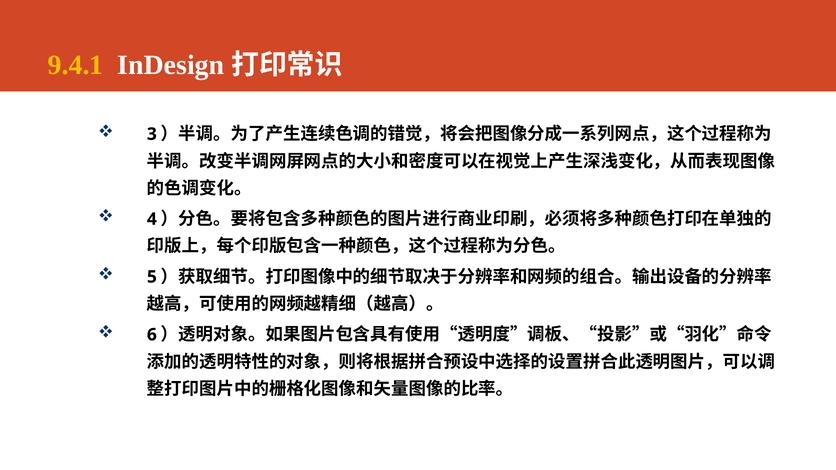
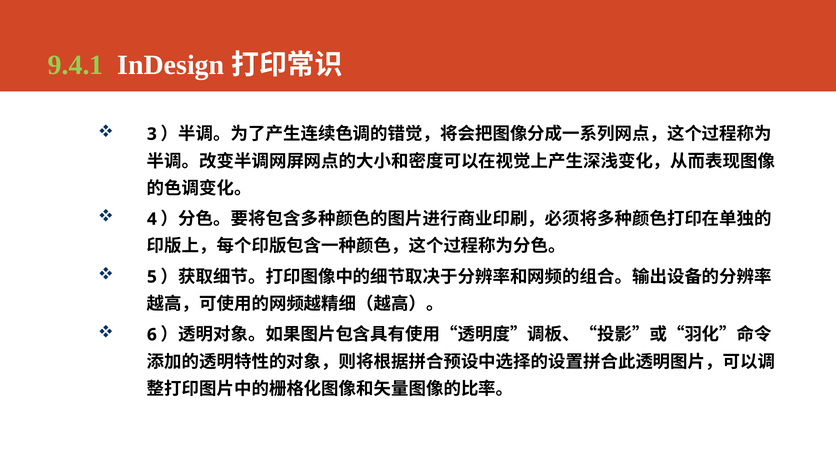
9.4.1 colour: yellow -> light green
